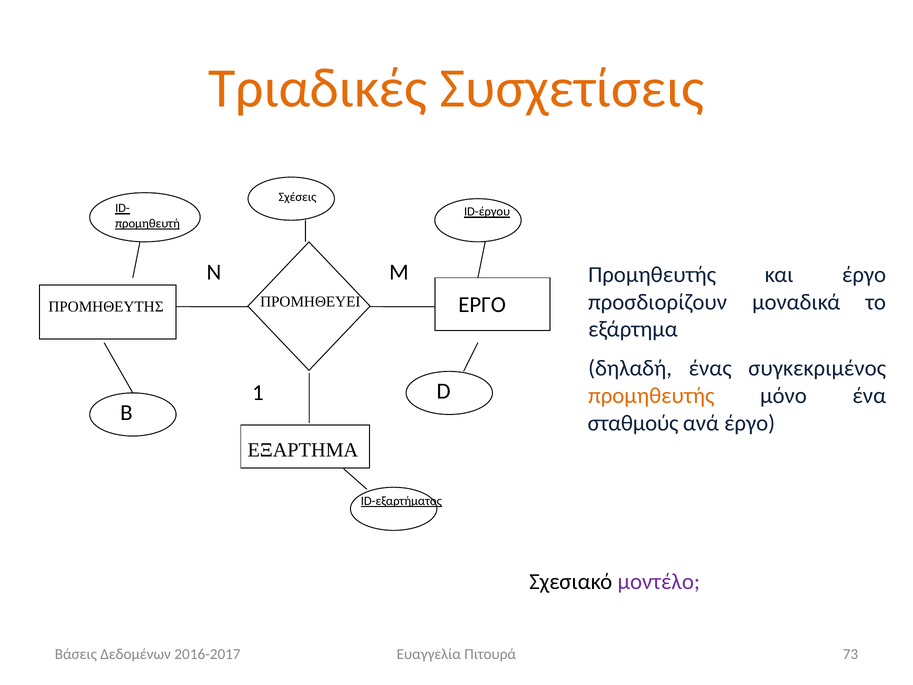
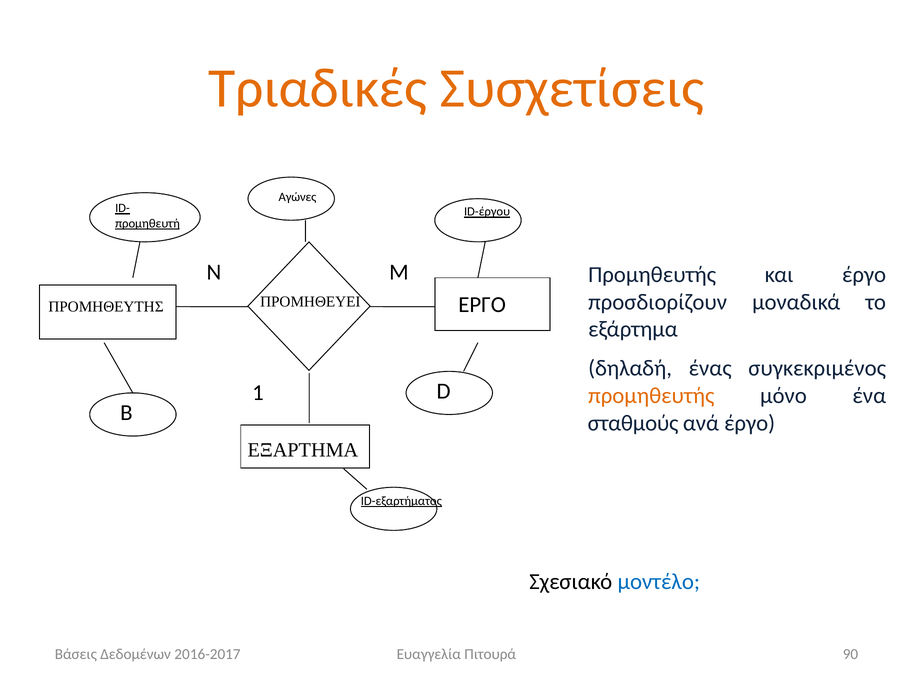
Σχέσεις: Σχέσεις -> Αγώνες
μοντέλο colour: purple -> blue
73: 73 -> 90
